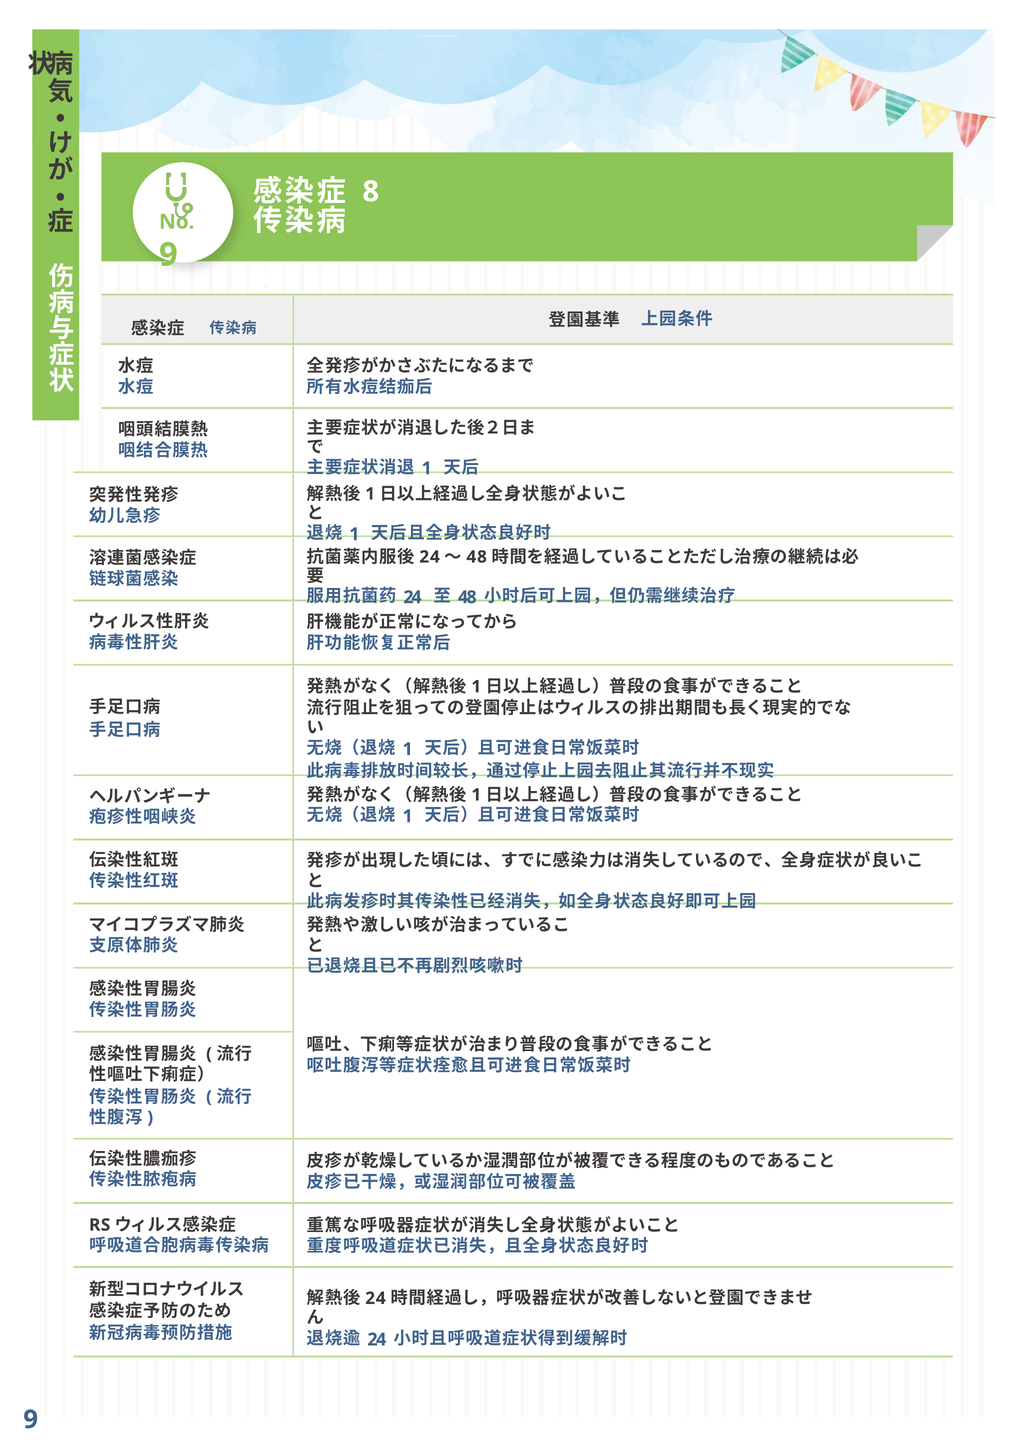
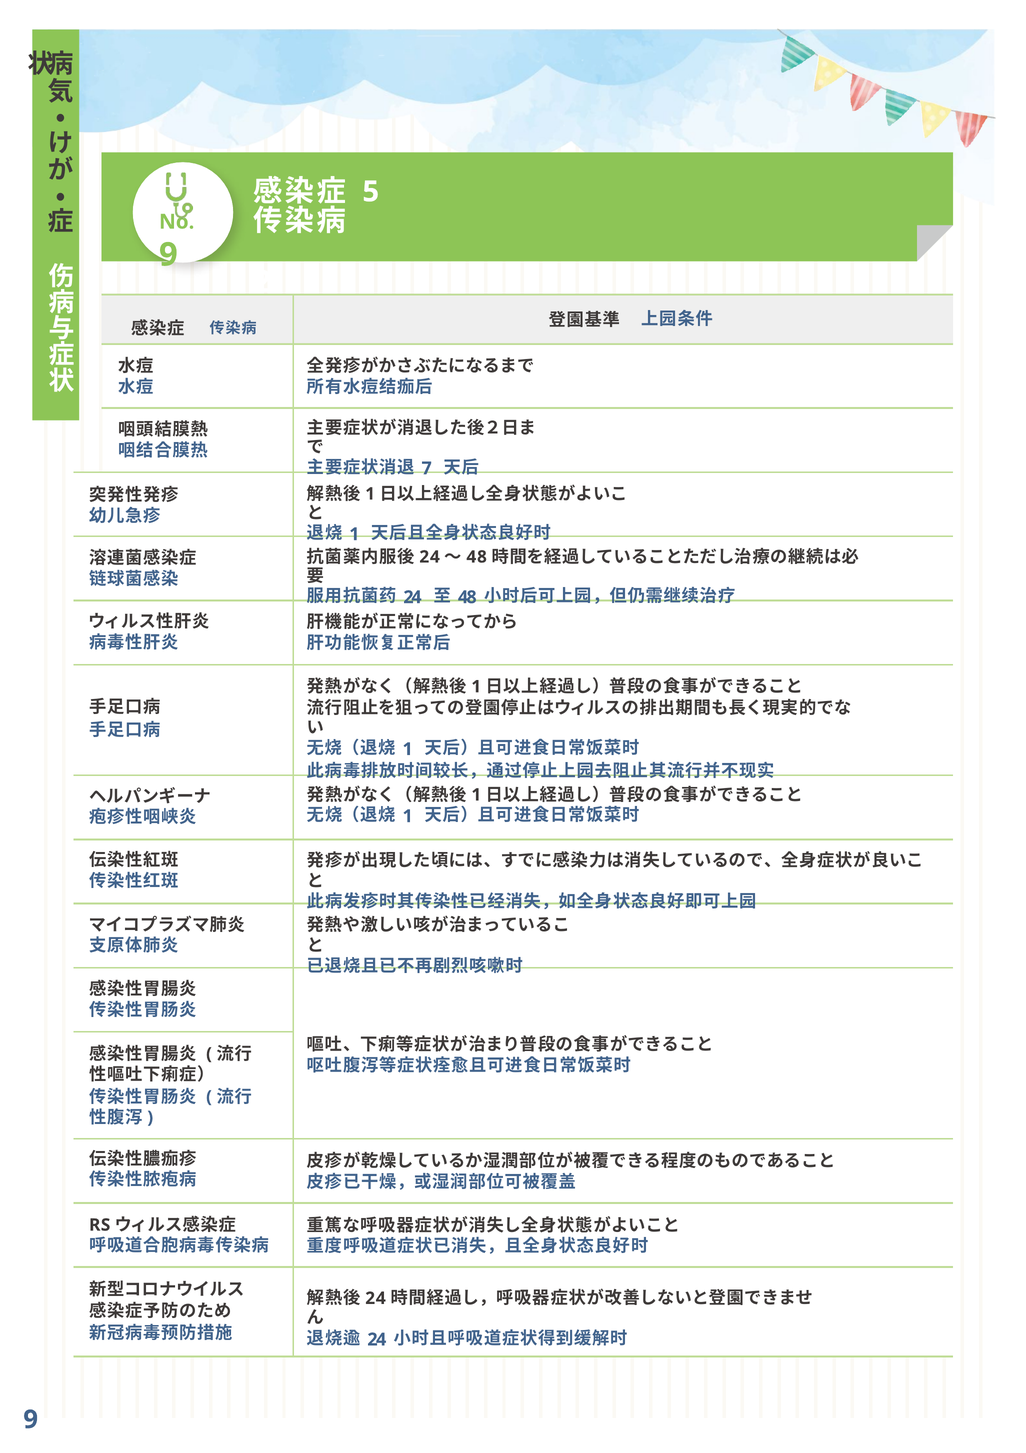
8: 8 -> 5
1 at (427, 468): 1 -> 7
